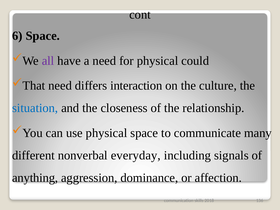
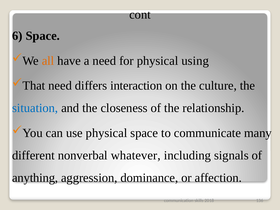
all colour: purple -> orange
could: could -> using
everyday: everyday -> whatever
